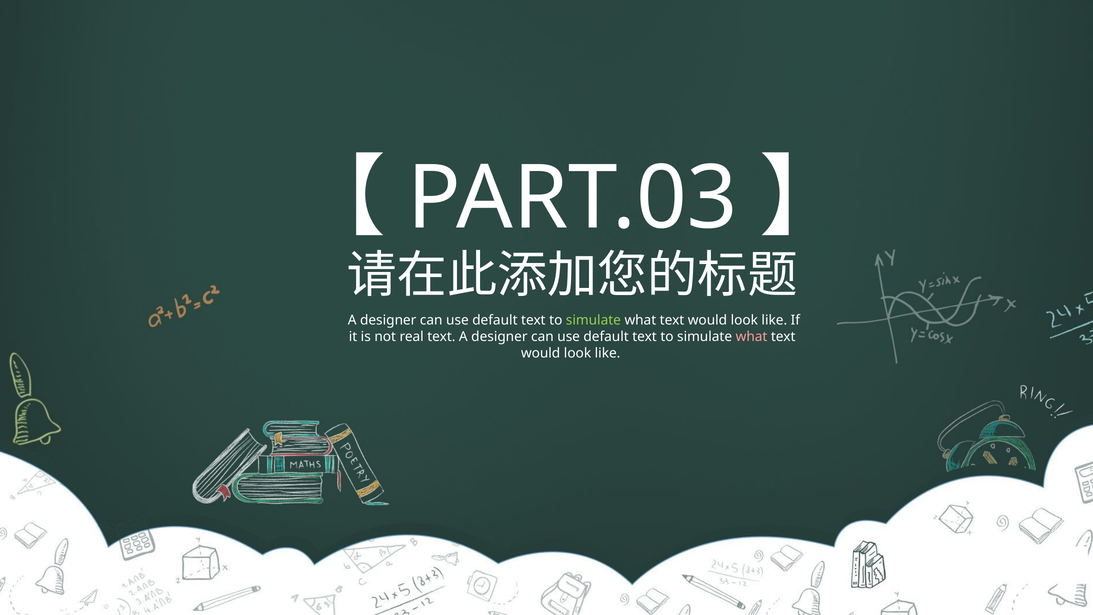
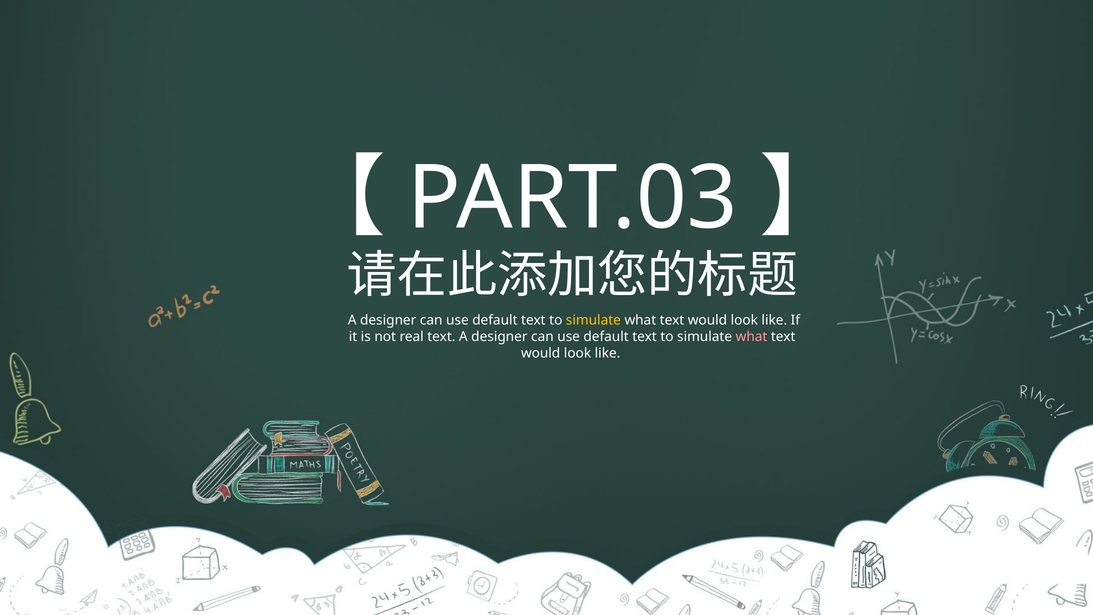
simulate at (593, 320) colour: light green -> yellow
